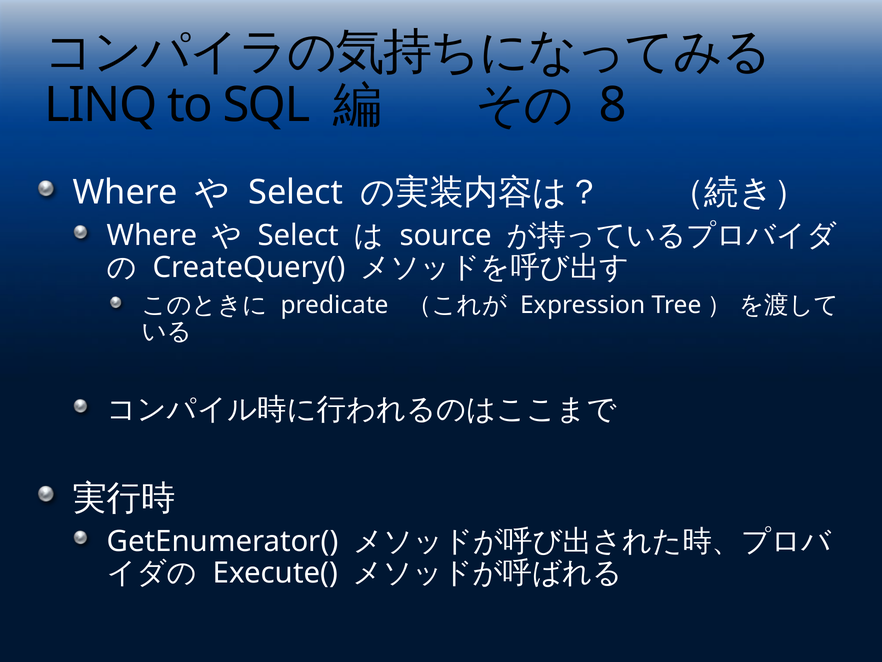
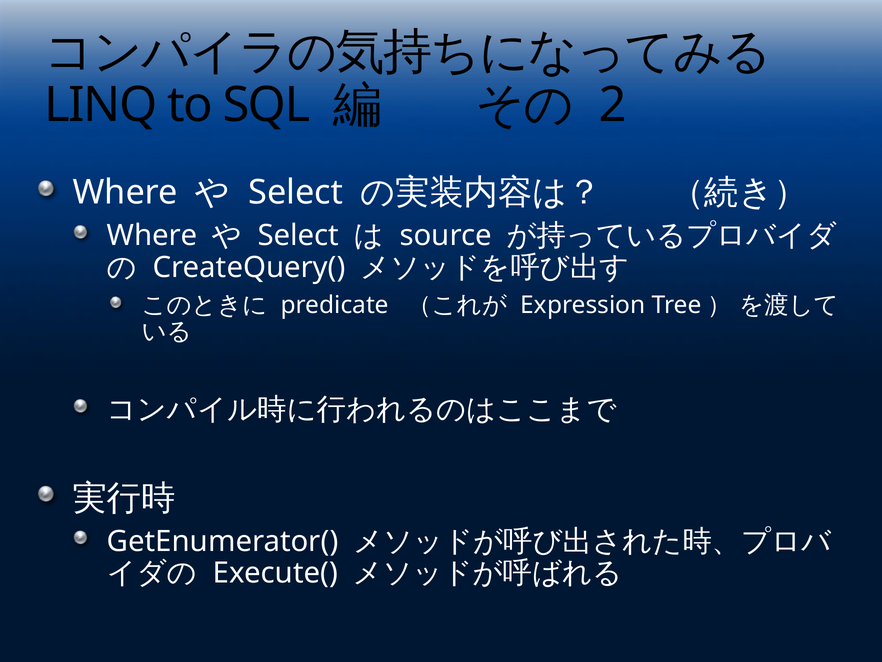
8: 8 -> 2
